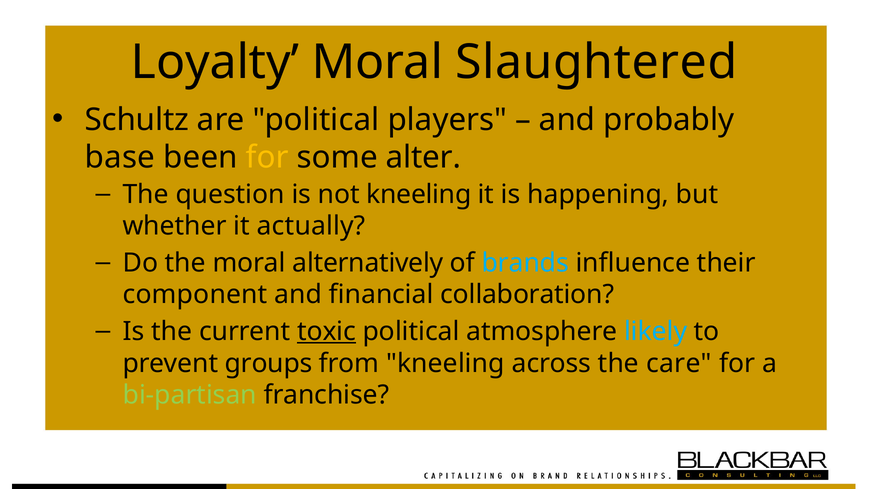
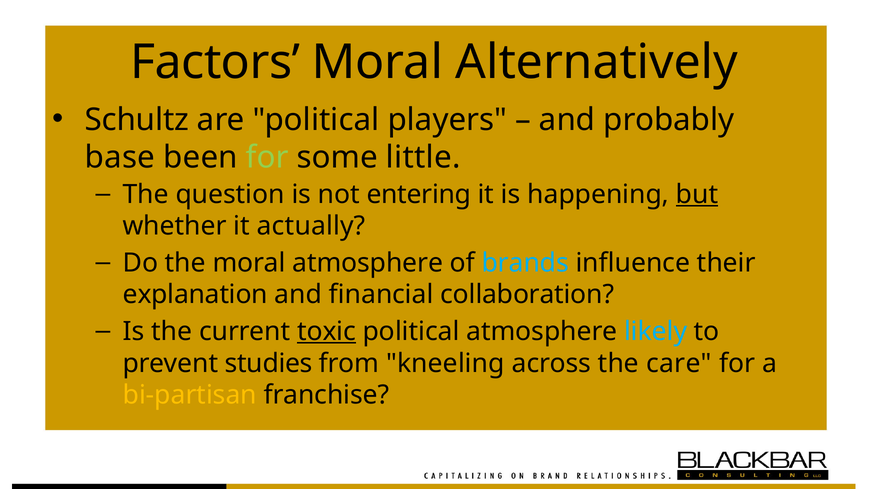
Loyalty: Loyalty -> Factors
Slaughtered: Slaughtered -> Alternatively
for at (267, 157) colour: yellow -> light green
alter: alter -> little
not kneeling: kneeling -> entering
but underline: none -> present
moral alternatively: alternatively -> atmosphere
component: component -> explanation
groups: groups -> studies
bi-partisan colour: light green -> yellow
